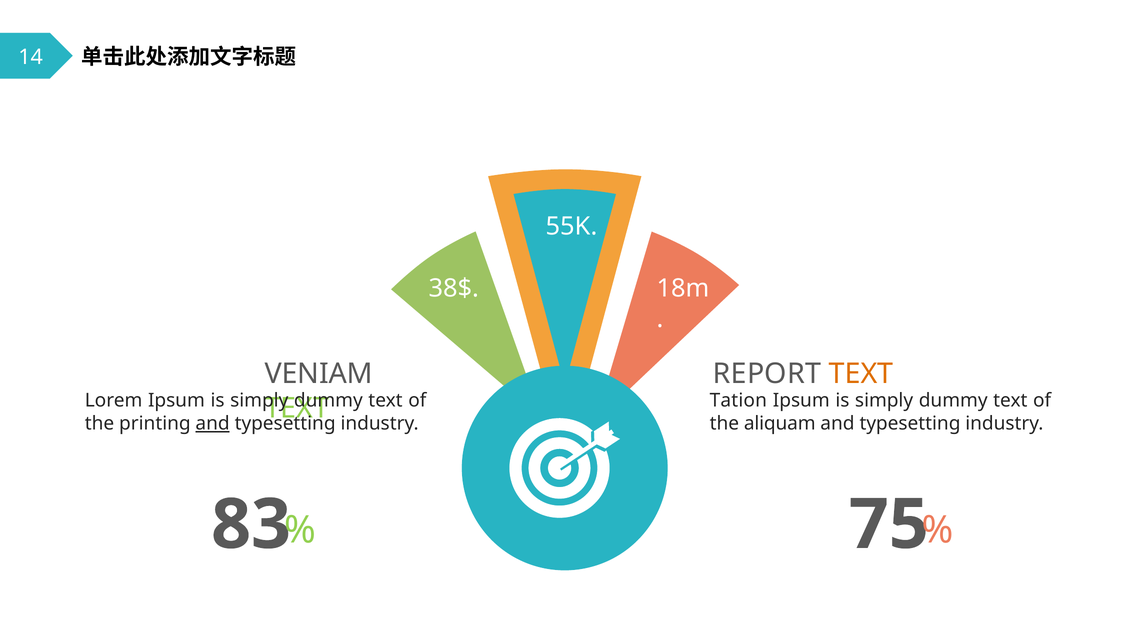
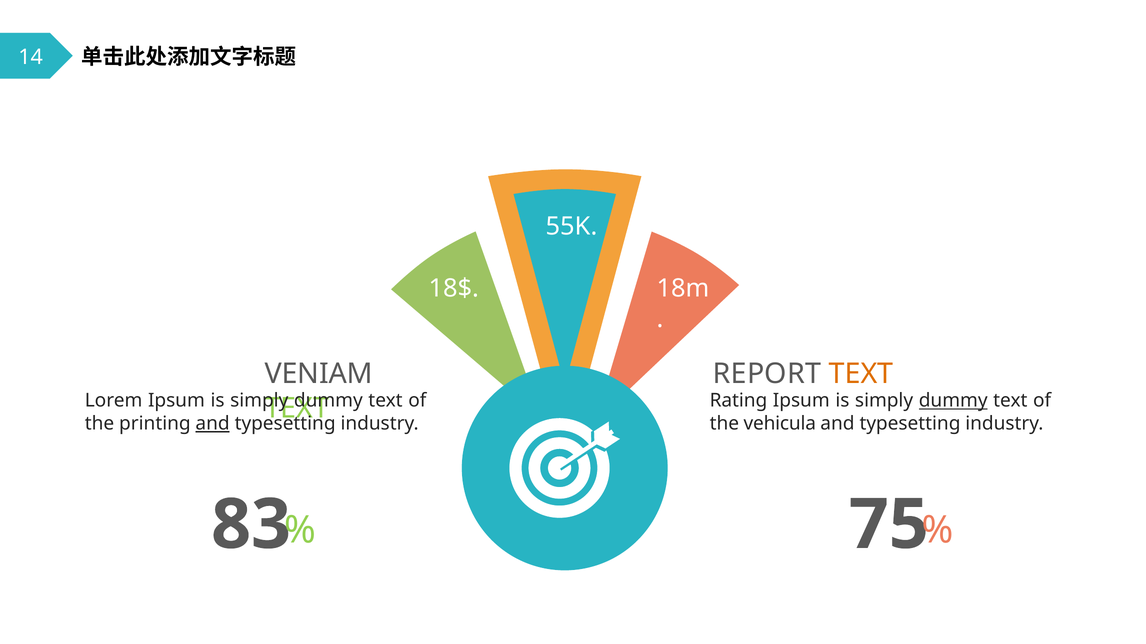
38$: 38$ -> 18$
Tation: Tation -> Rating
dummy at (953, 401) underline: none -> present
aliquam: aliquam -> vehicula
